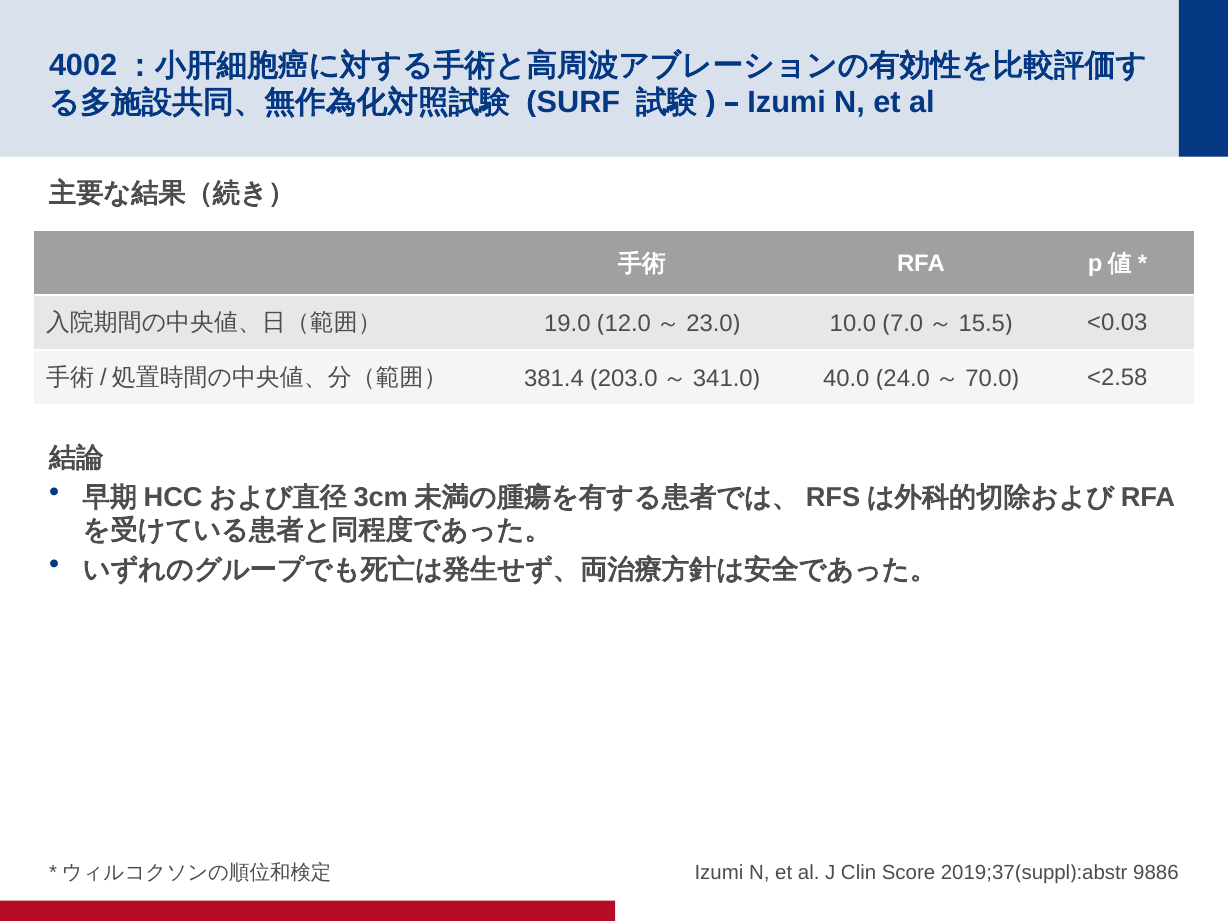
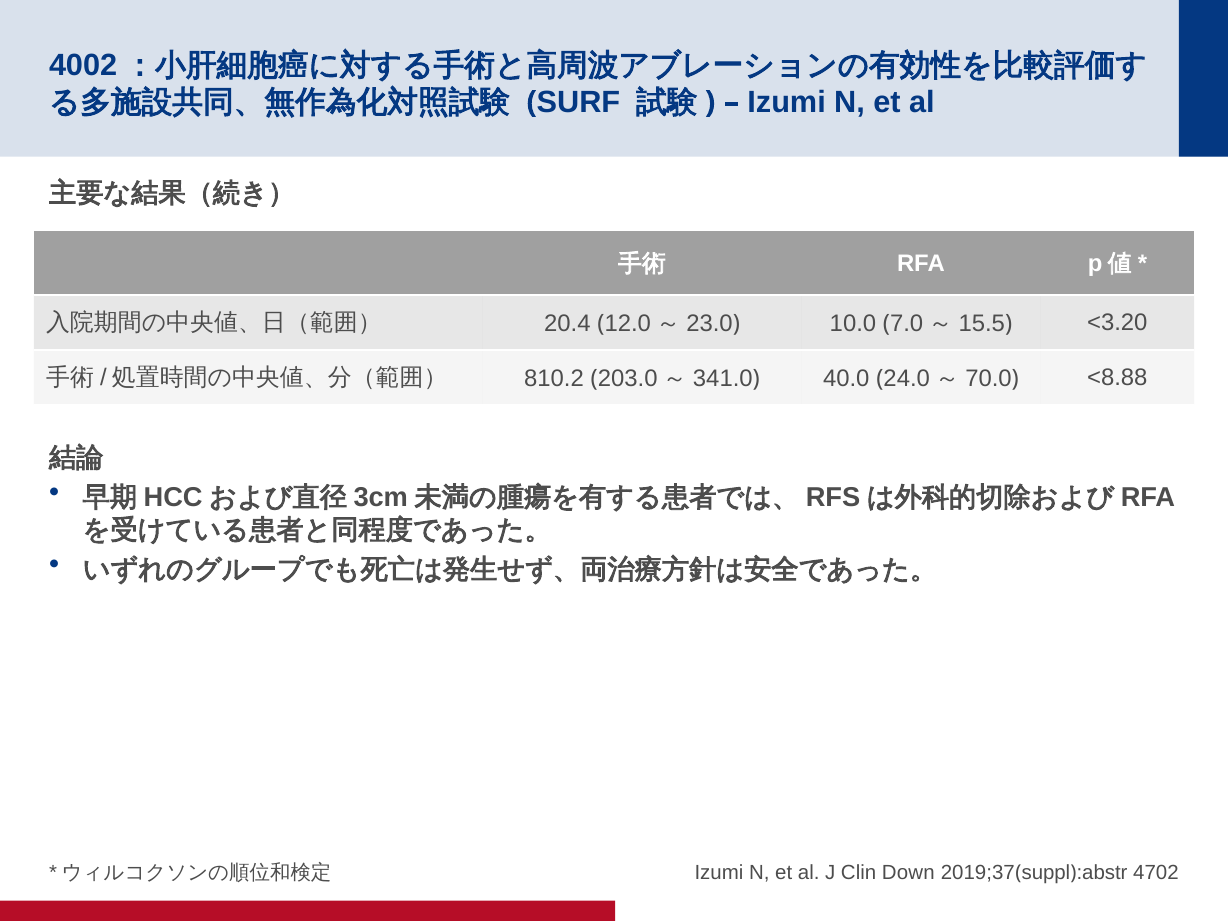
19.0: 19.0 -> 20.4
<0.03: <0.03 -> <3.20
381.4: 381.4 -> 810.2
<2.58: <2.58 -> <8.88
Score: Score -> Down
9886: 9886 -> 4702
